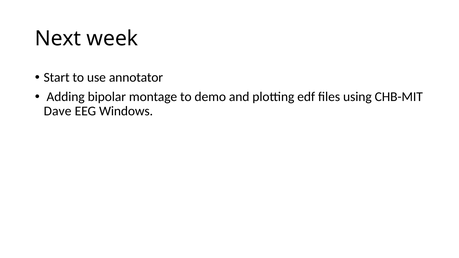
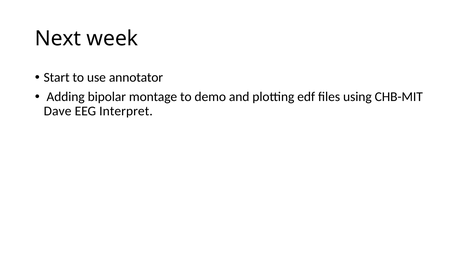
Windows: Windows -> Interpret
